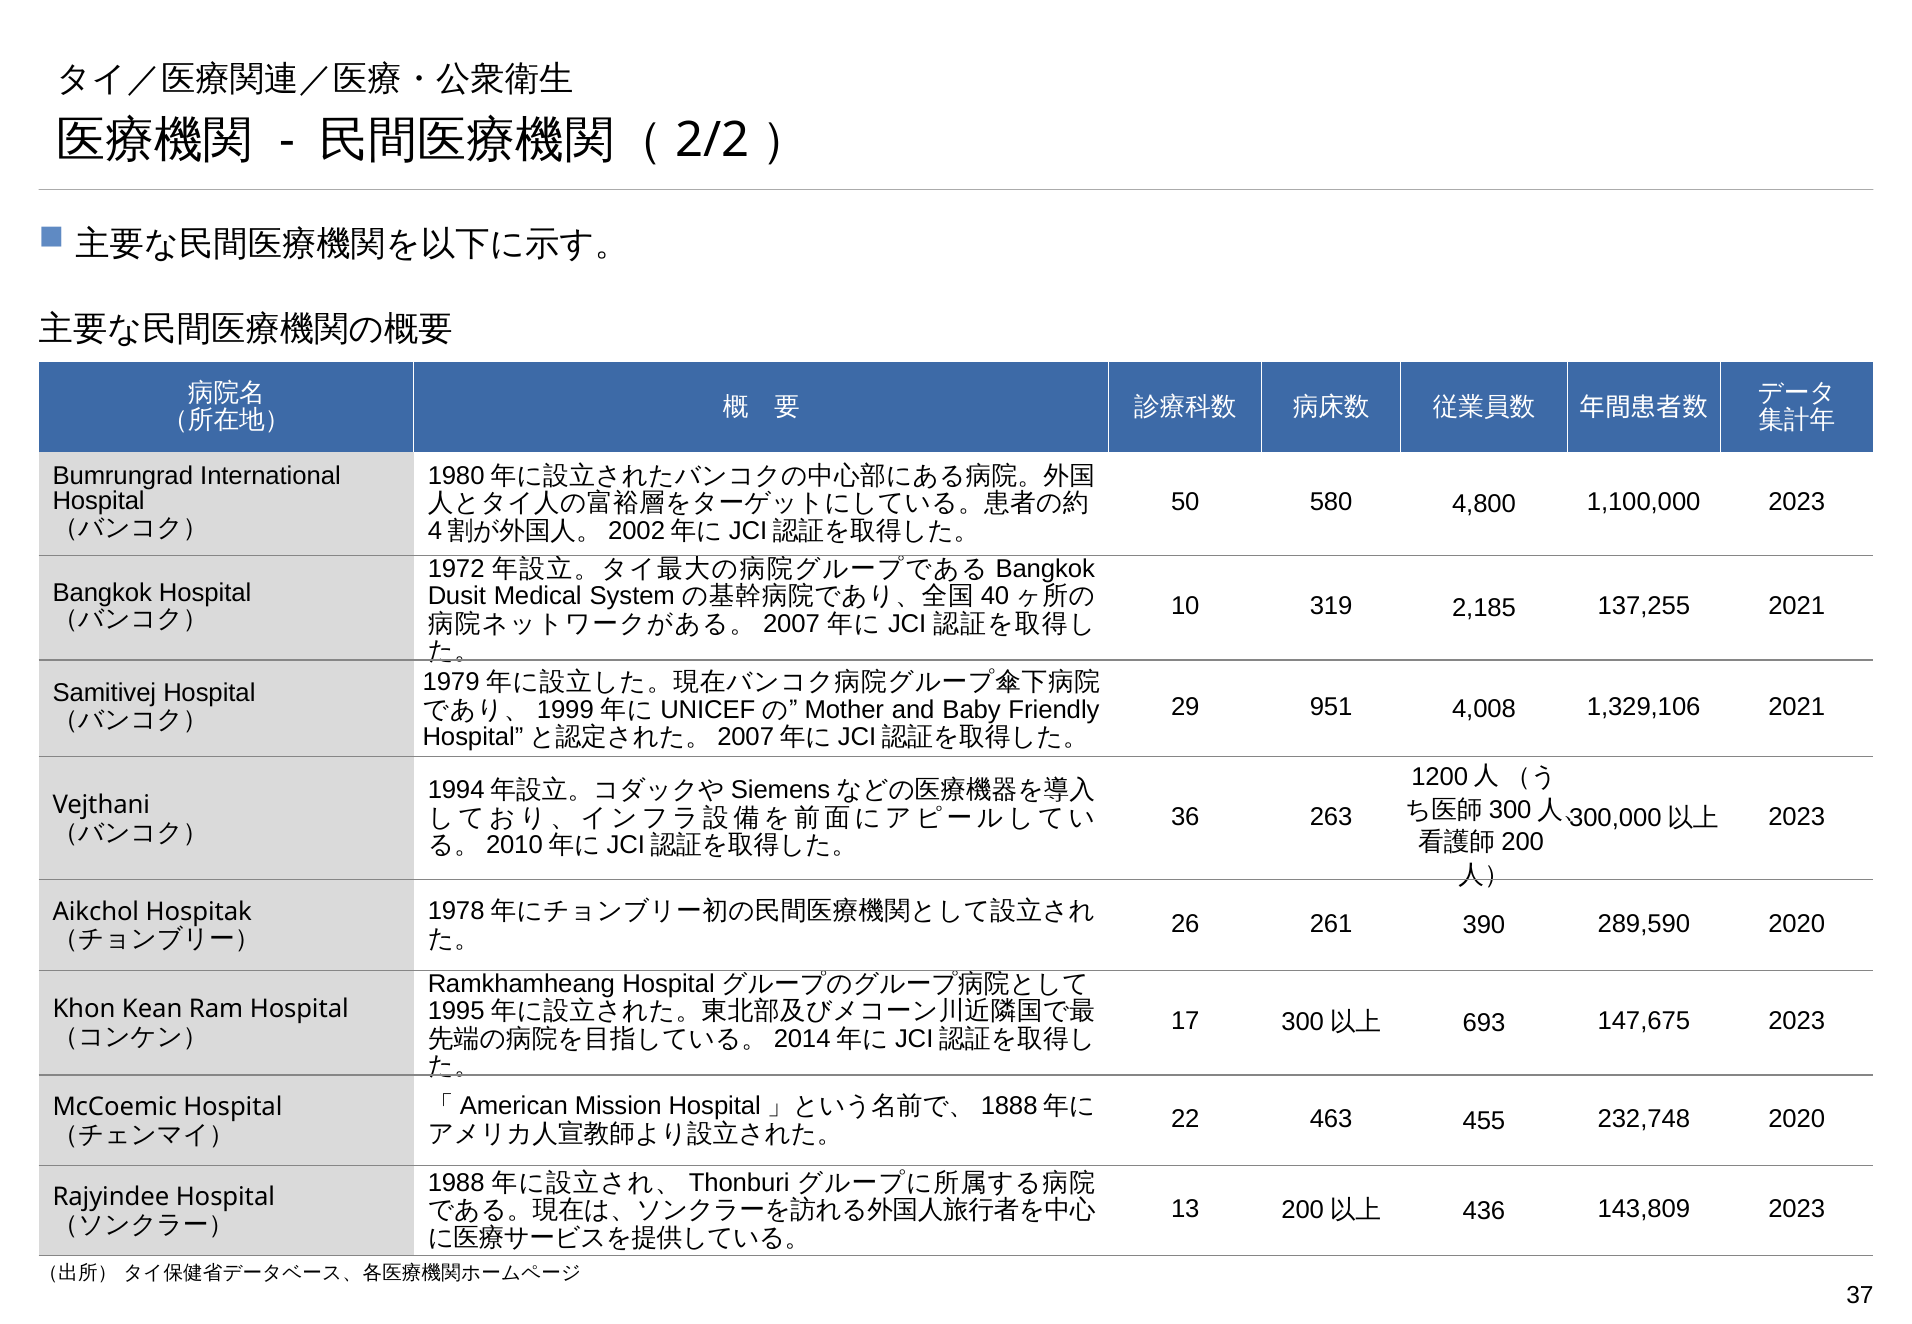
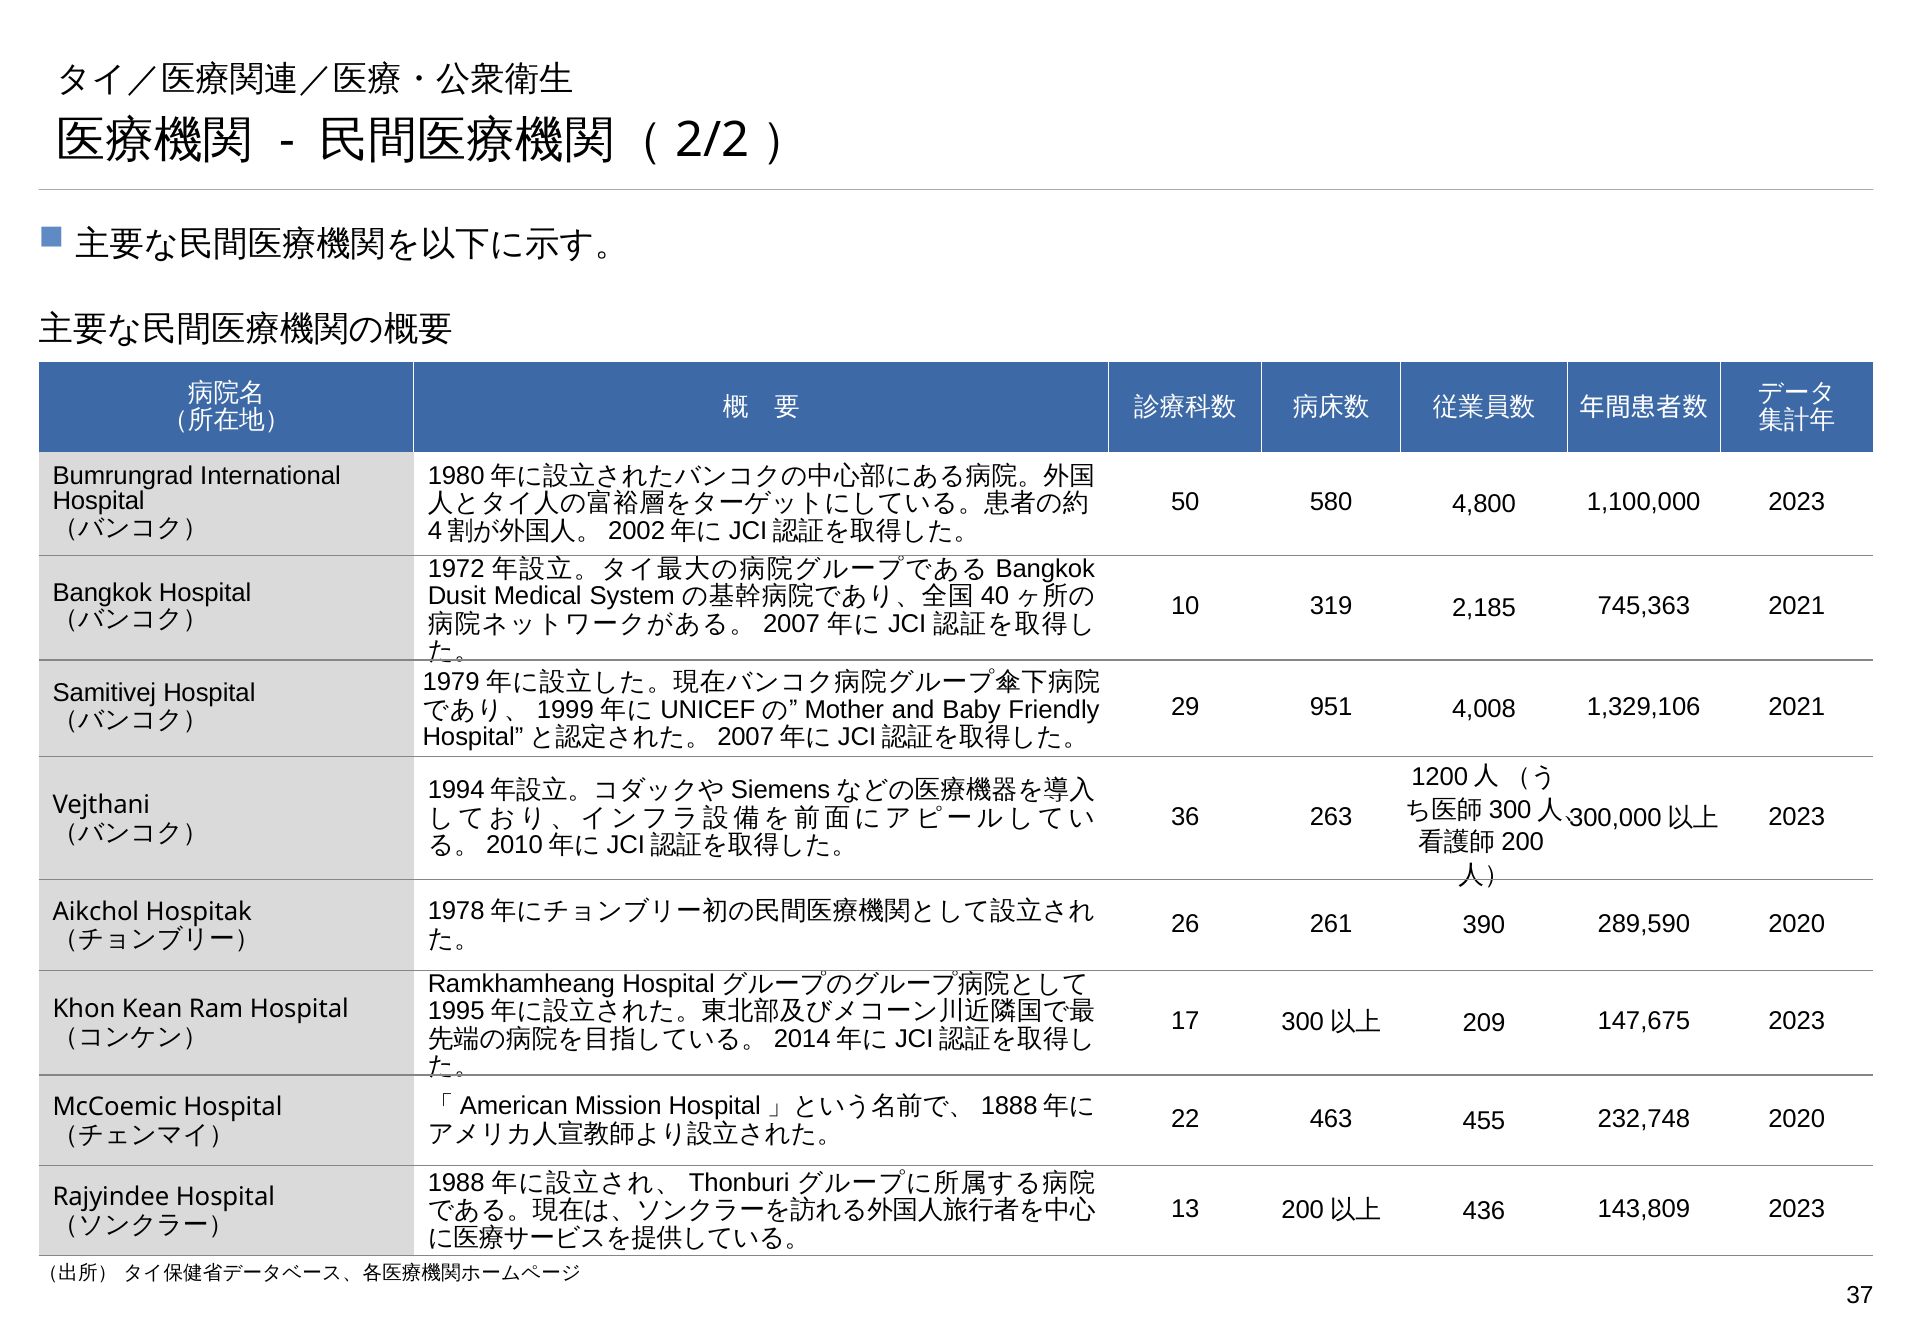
137,255: 137,255 -> 745,363
693: 693 -> 209
